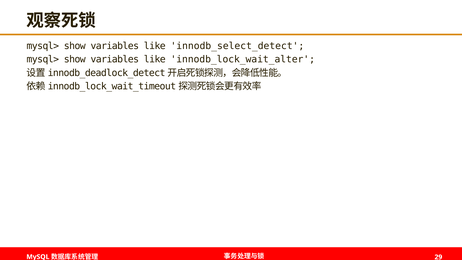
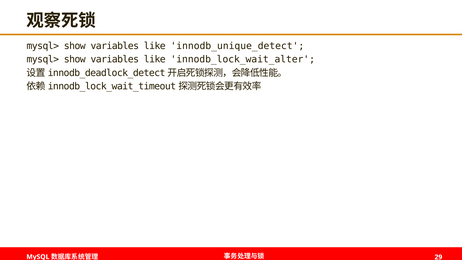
innodb_select_detect: innodb_select_detect -> innodb_unique_detect
